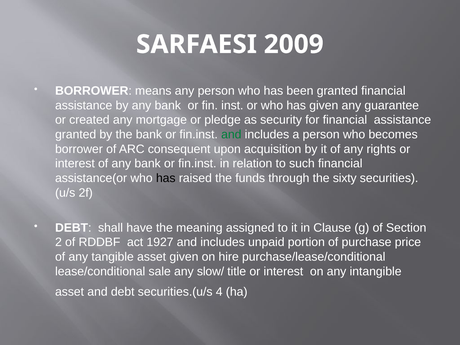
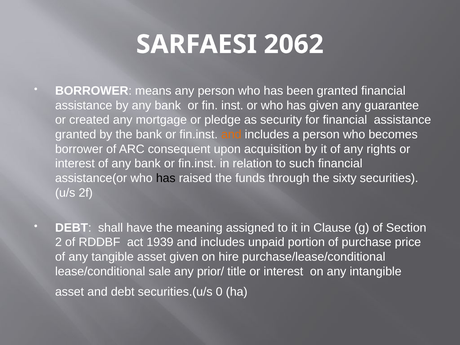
2009: 2009 -> 2062
and at (231, 135) colour: green -> orange
1927: 1927 -> 1939
slow/: slow/ -> prior/
4: 4 -> 0
